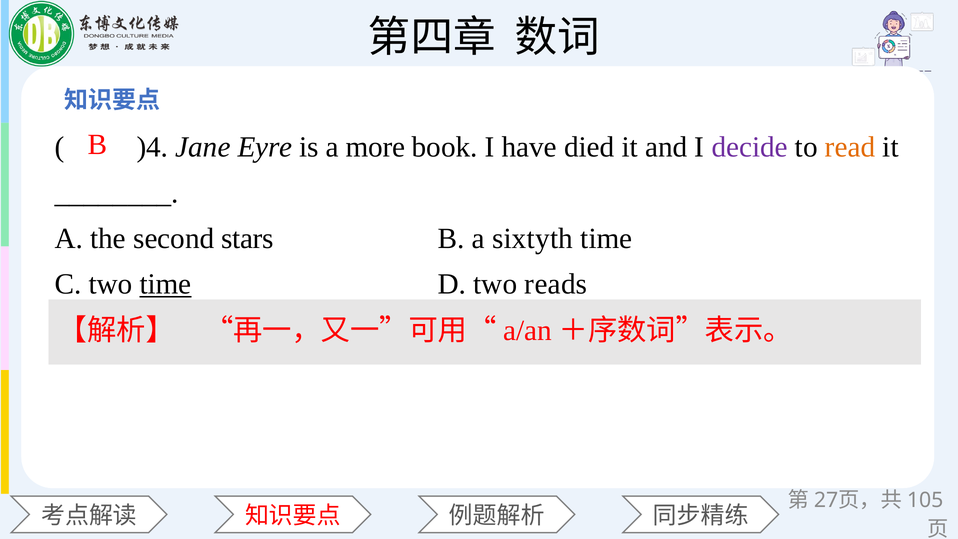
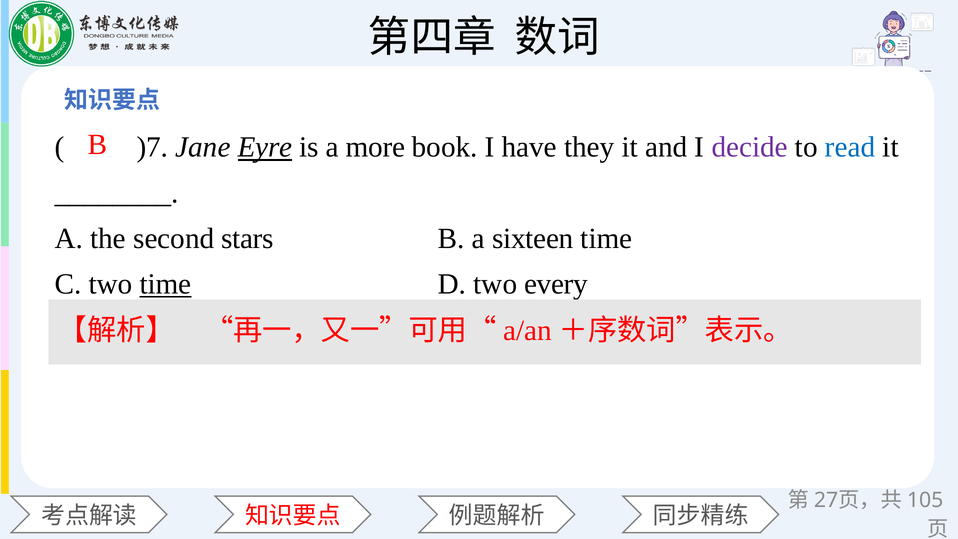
)4: )4 -> )7
Eyre underline: none -> present
died: died -> they
read colour: orange -> blue
sixtyth: sixtyth -> sixteen
reads: reads -> every
